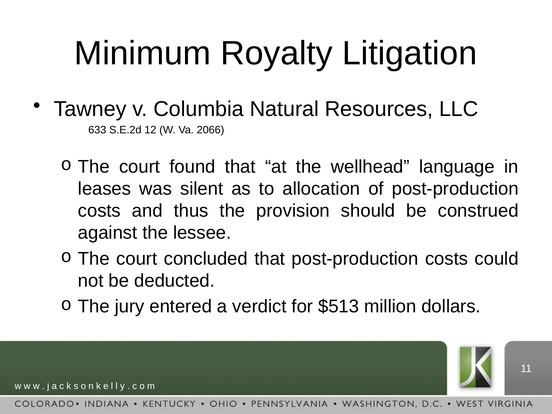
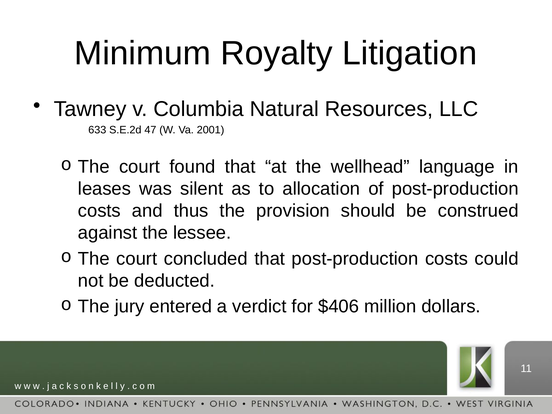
12: 12 -> 47
2066: 2066 -> 2001
$513: $513 -> $406
